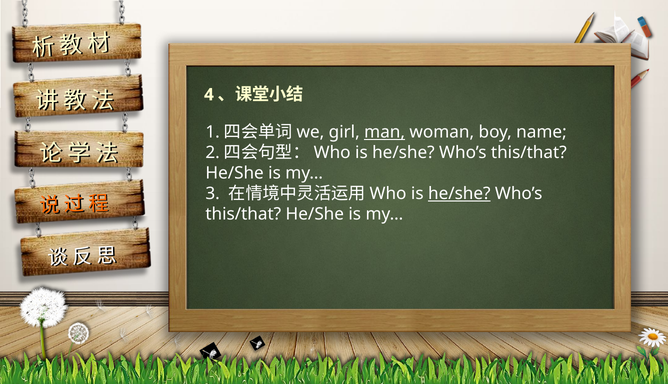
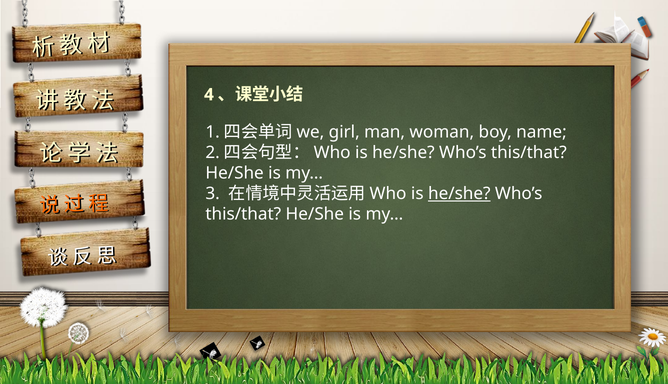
man underline: present -> none
